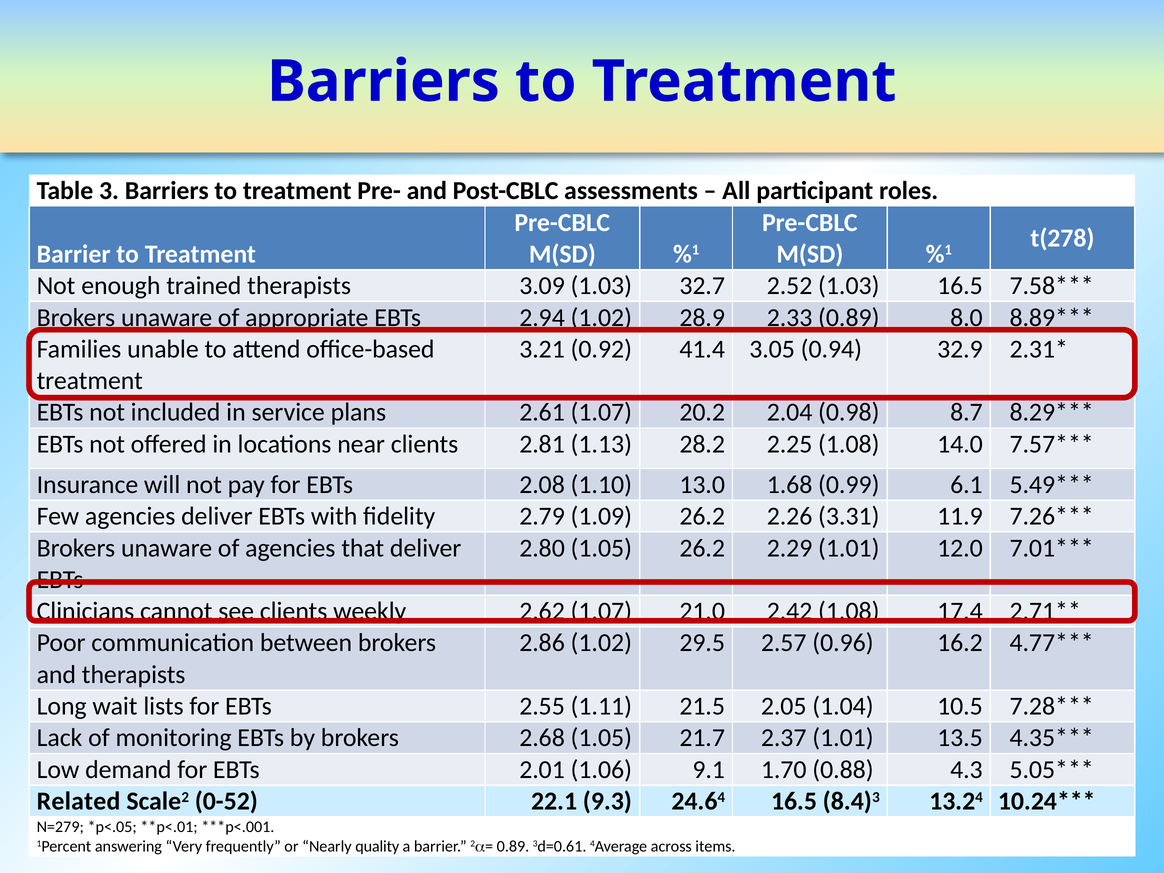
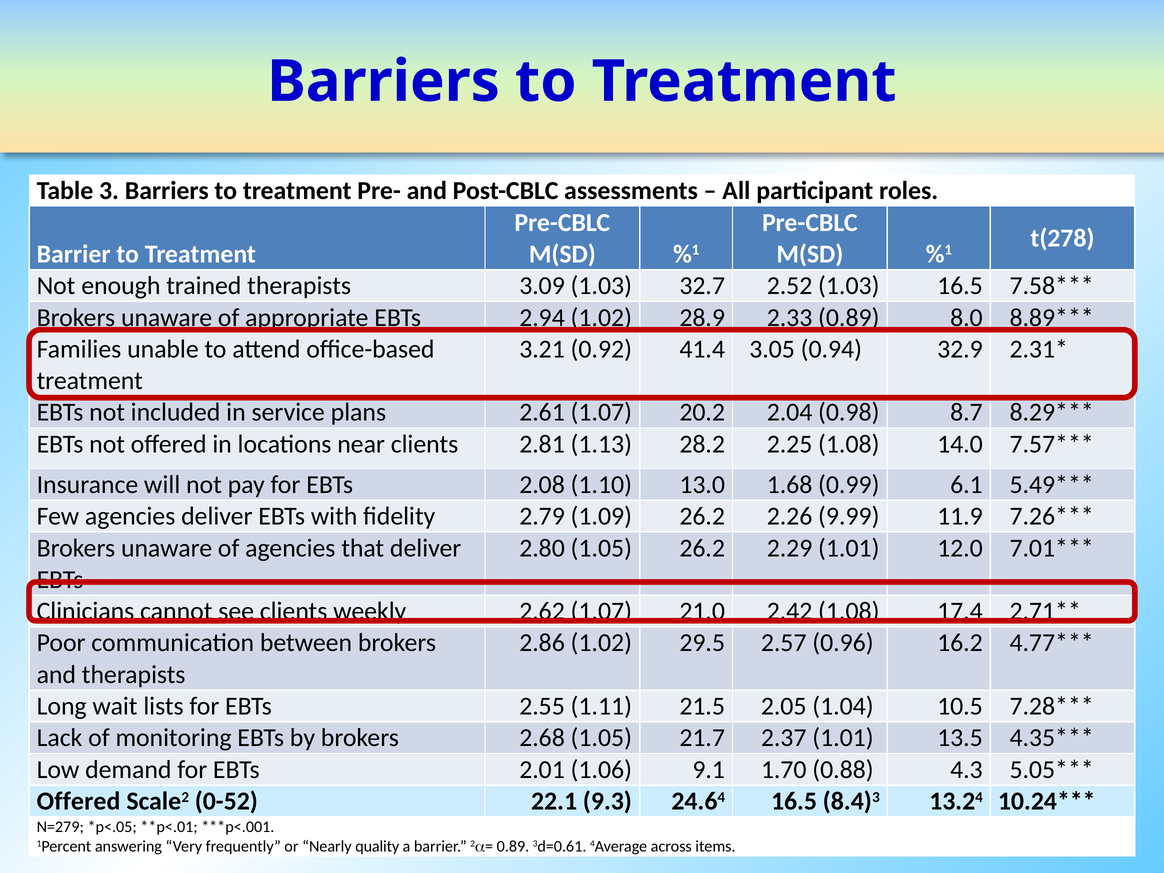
3.31: 3.31 -> 9.99
Related at (79, 801): Related -> Offered
